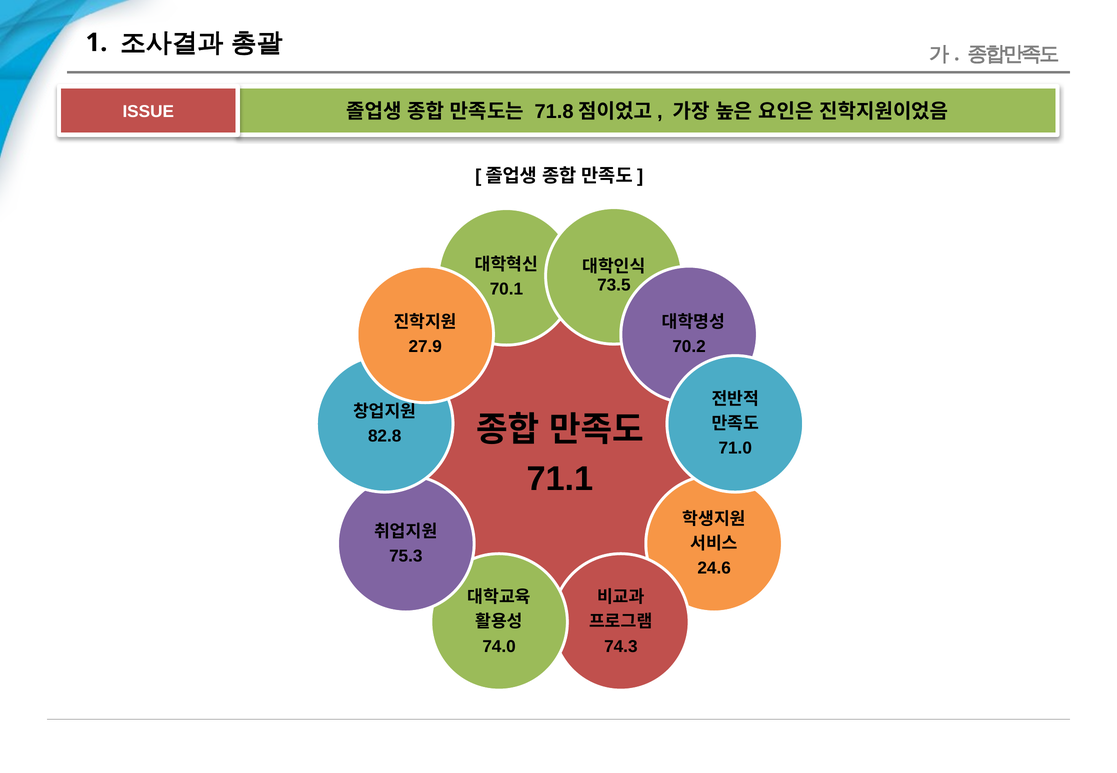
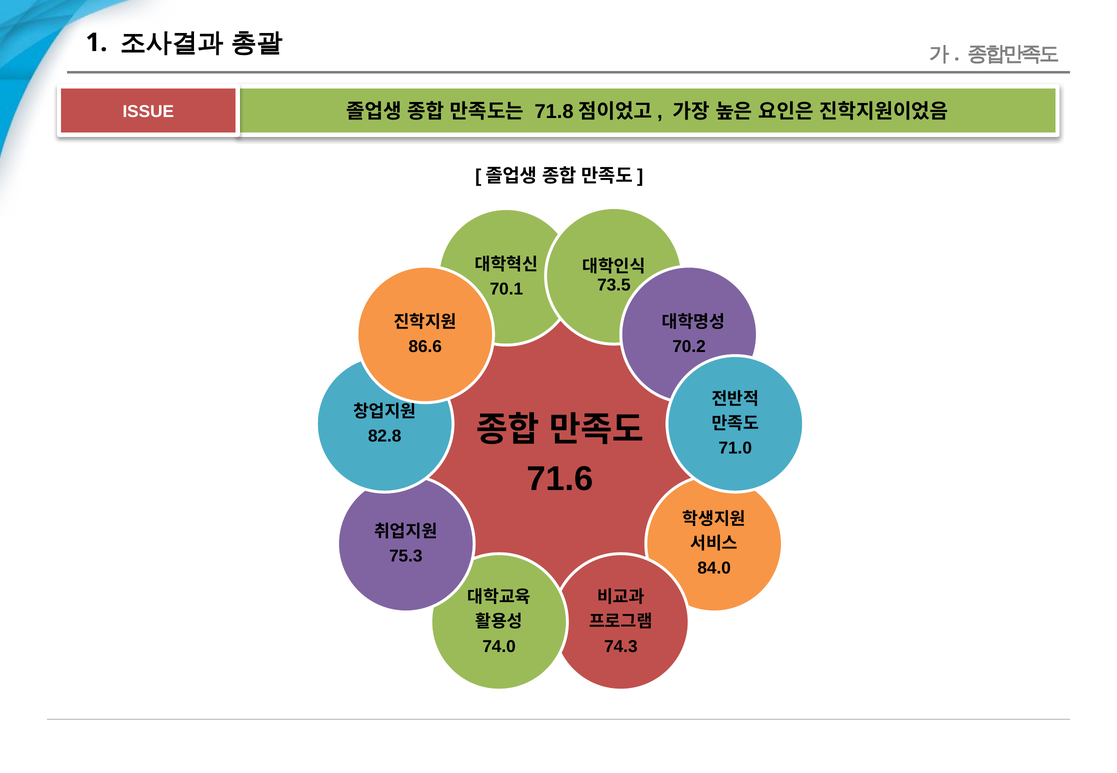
27.9: 27.9 -> 86.6
71.1: 71.1 -> 71.6
24.6: 24.6 -> 84.0
